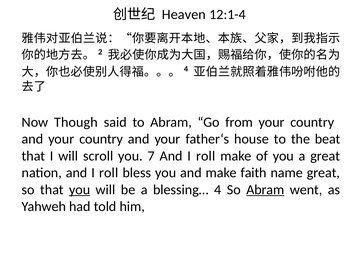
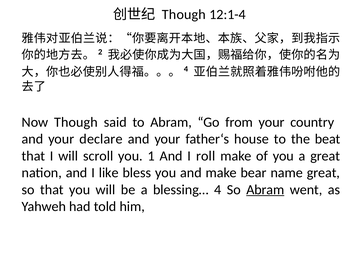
Heaven at (184, 15): Heaven -> Though
and your country: country -> declare
7: 7 -> 1
nation and I roll: roll -> like
faith: faith -> bear
you at (80, 190) underline: present -> none
